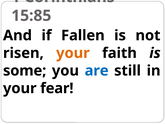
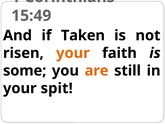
15:85: 15:85 -> 15:49
Fallen: Fallen -> Taken
are colour: blue -> orange
fear: fear -> spit
